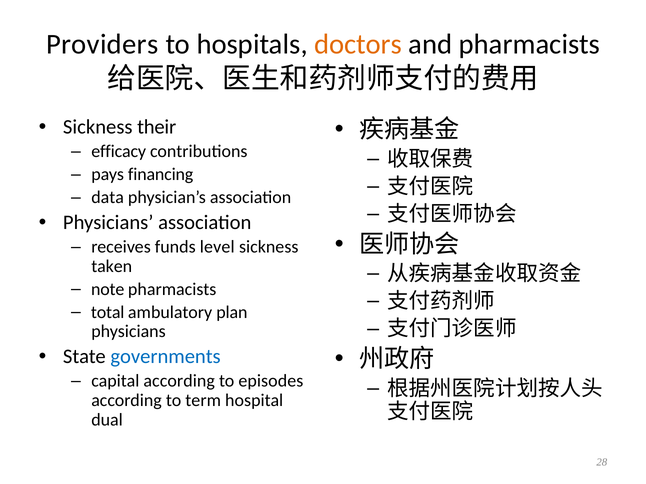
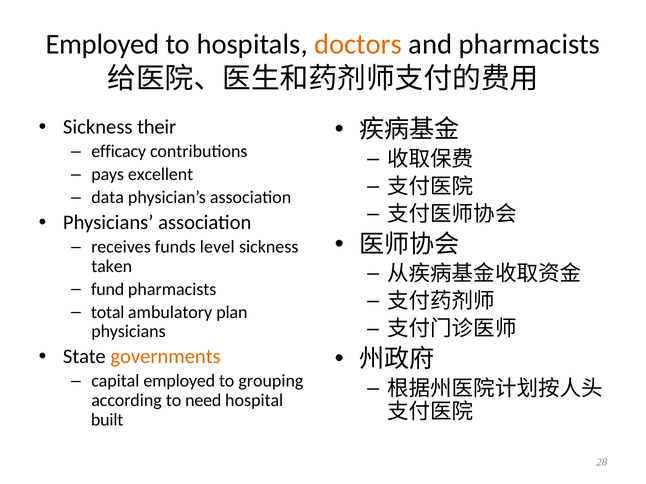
Providers at (102, 45): Providers -> Employed
financing: financing -> excellent
note: note -> fund
governments colour: blue -> orange
capital according: according -> employed
episodes: episodes -> grouping
term: term -> need
dual: dual -> built
